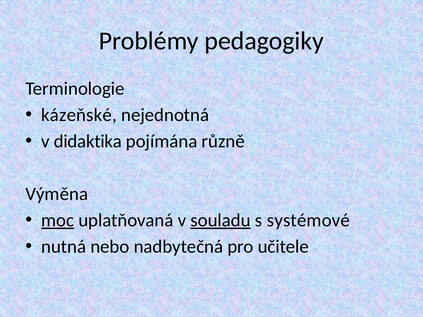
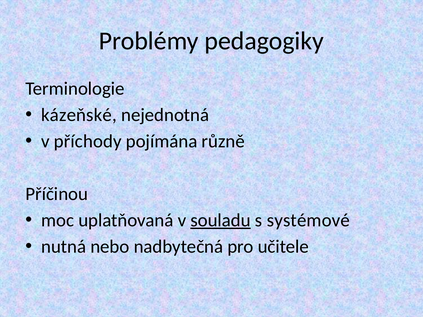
didaktika: didaktika -> příchody
Výměna: Výměna -> Příčinou
moc underline: present -> none
